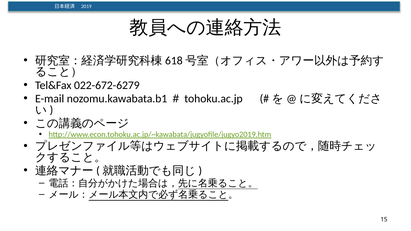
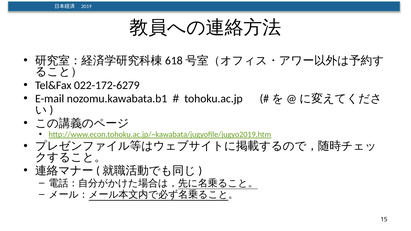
022-672-6279: 022-672-6279 -> 022-172-6279
